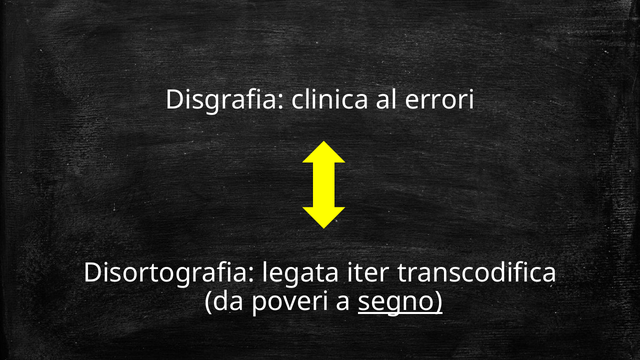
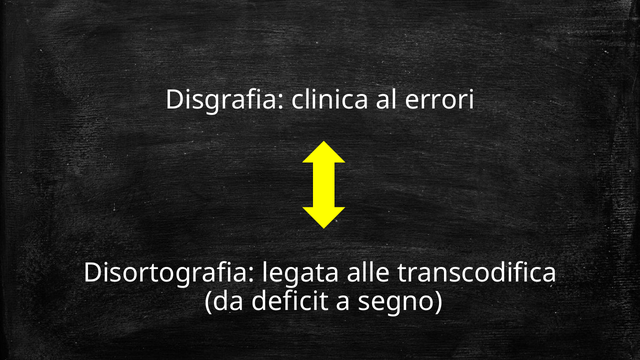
iter: iter -> alle
poveri: poveri -> deficit
segno underline: present -> none
